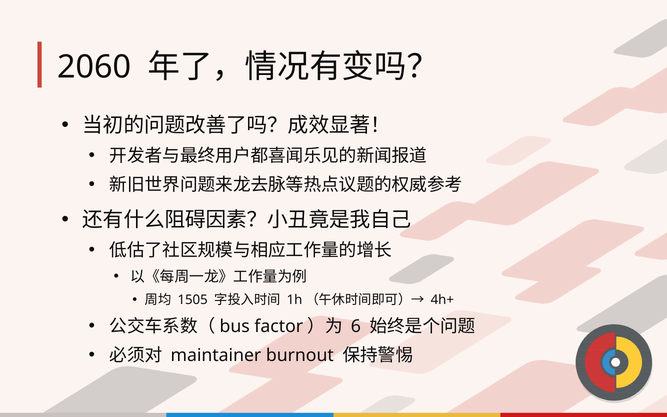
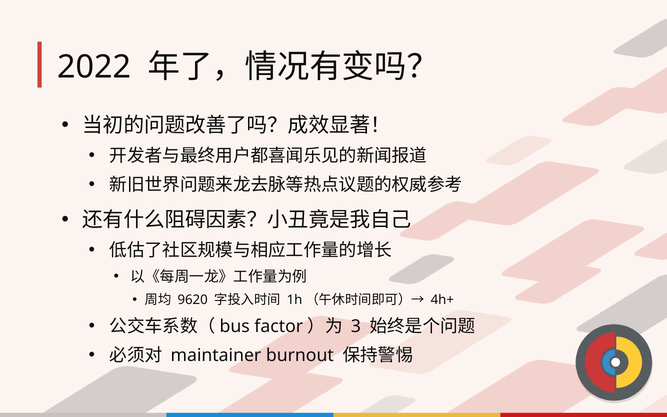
2060: 2060 -> 2022
1505: 1505 -> 9620
6: 6 -> 3
